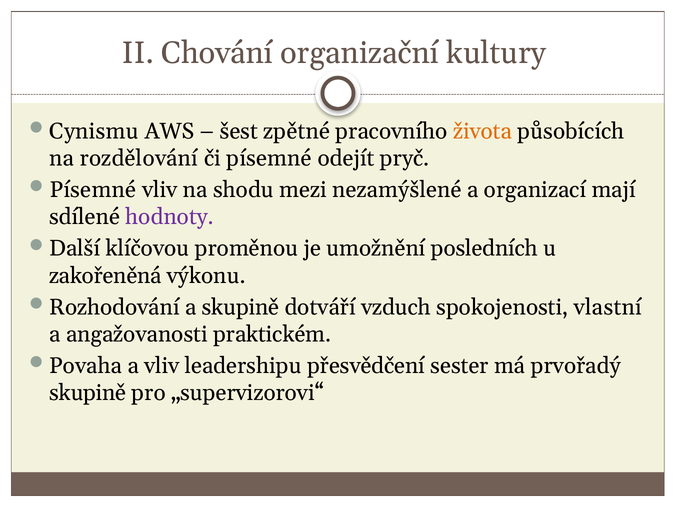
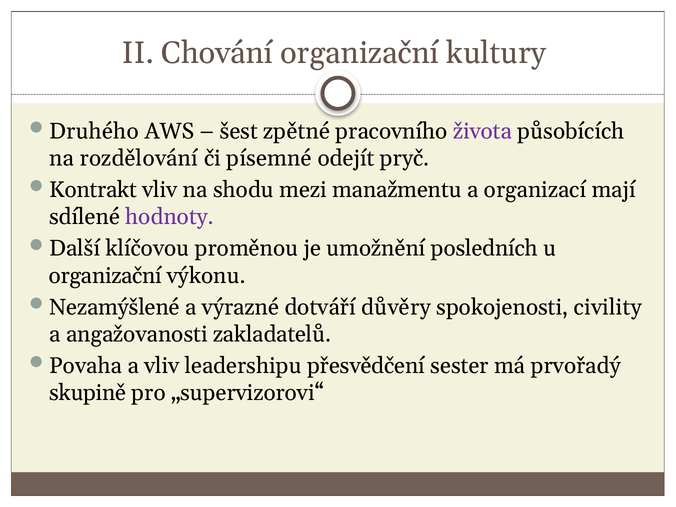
Cynismu: Cynismu -> Druhého
života colour: orange -> purple
Písemné at (93, 190): Písemné -> Kontrakt
nezamýšlené: nezamýšlené -> manažmentu
zakořeněná at (105, 276): zakořeněná -> organizační
Rozhodování: Rozhodování -> Nezamýšlené
a skupině: skupině -> výrazné
vzduch: vzduch -> důvěry
vlastní: vlastní -> civility
praktickém: praktickém -> zakladatelů
